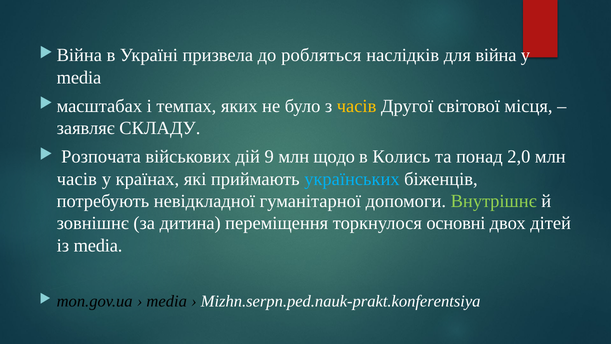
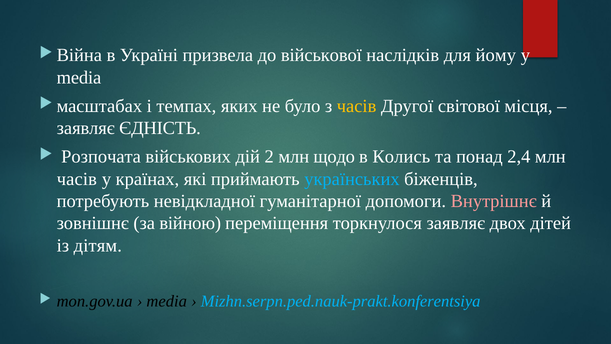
робляться: робляться -> військової
війна: війна -> йому
СКЛАДУ: СКЛАДУ -> ЄДНІСТЬ
9: 9 -> 2
2,0: 2,0 -> 2,4
Внутрішнє colour: light green -> pink
дитина: дитина -> війною
торкнулося основні: основні -> заявляє
із media: media -> дітям
Mizhn.serpn.ped.nauk-prakt.konferentsiya colour: white -> light blue
